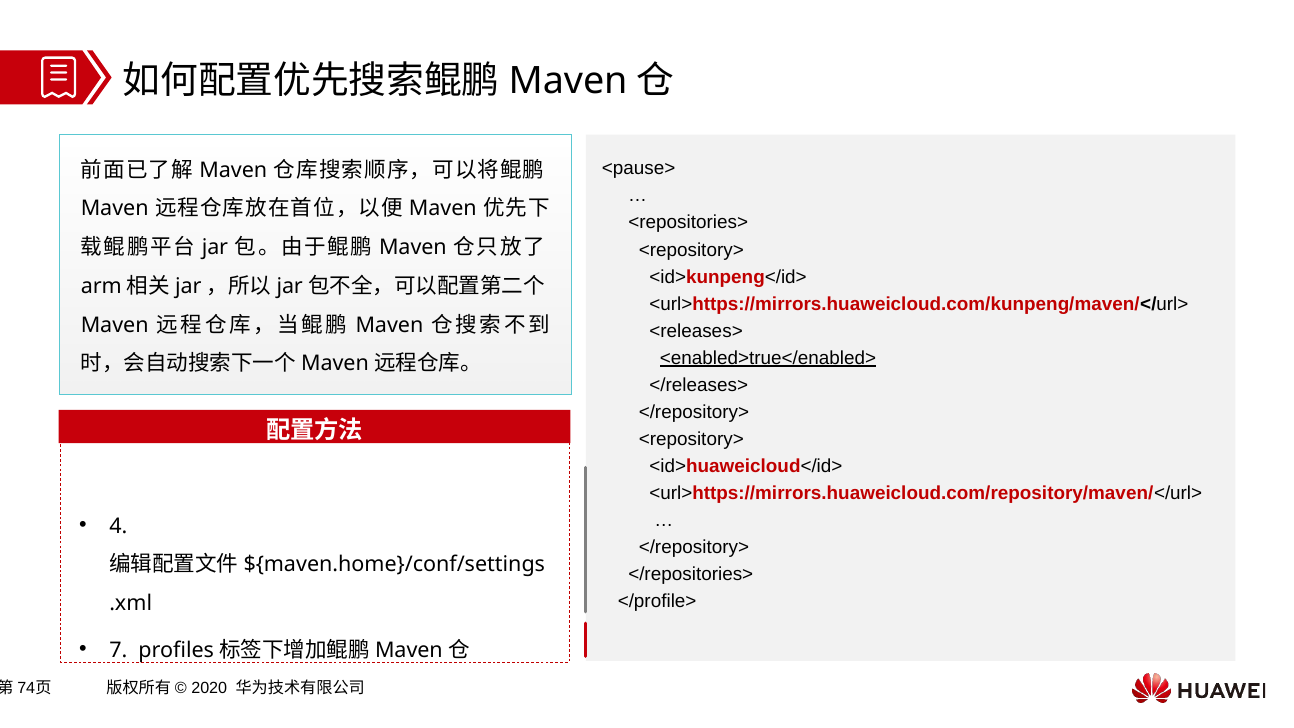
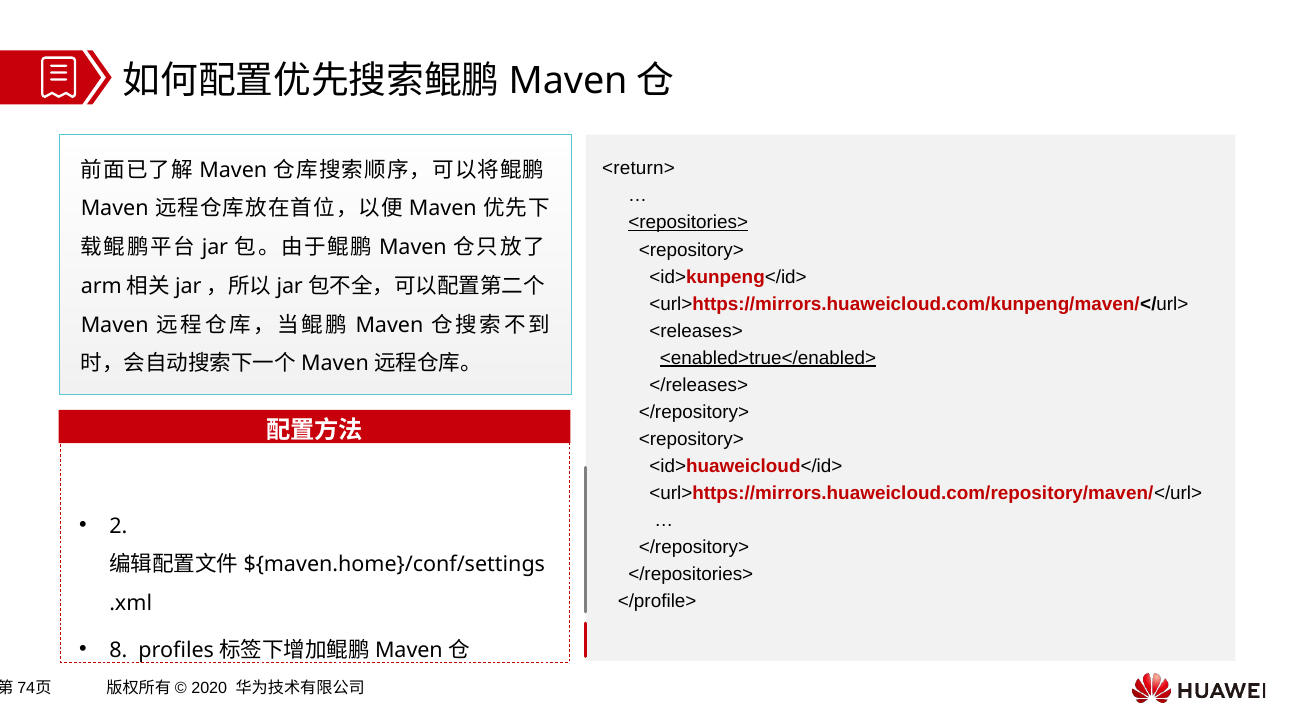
<pause>: <pause> -> <return>
<repositories> underline: none -> present
4: 4 -> 2
7: 7 -> 8
